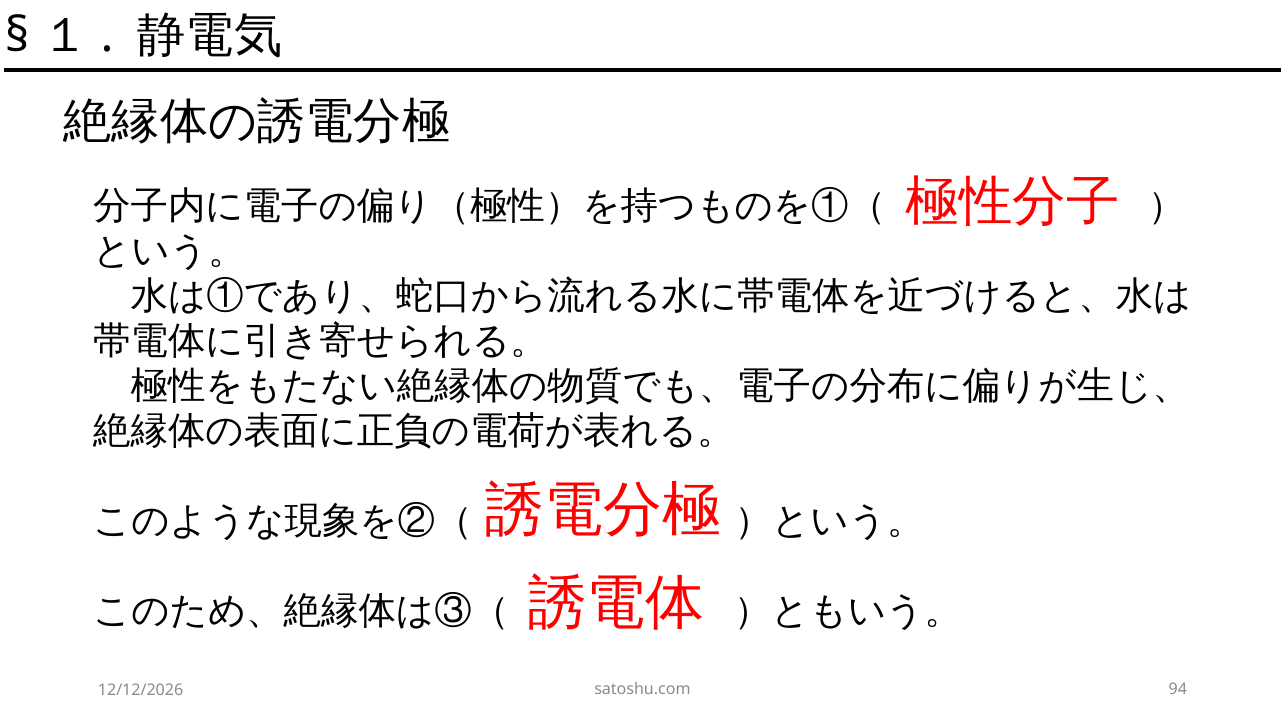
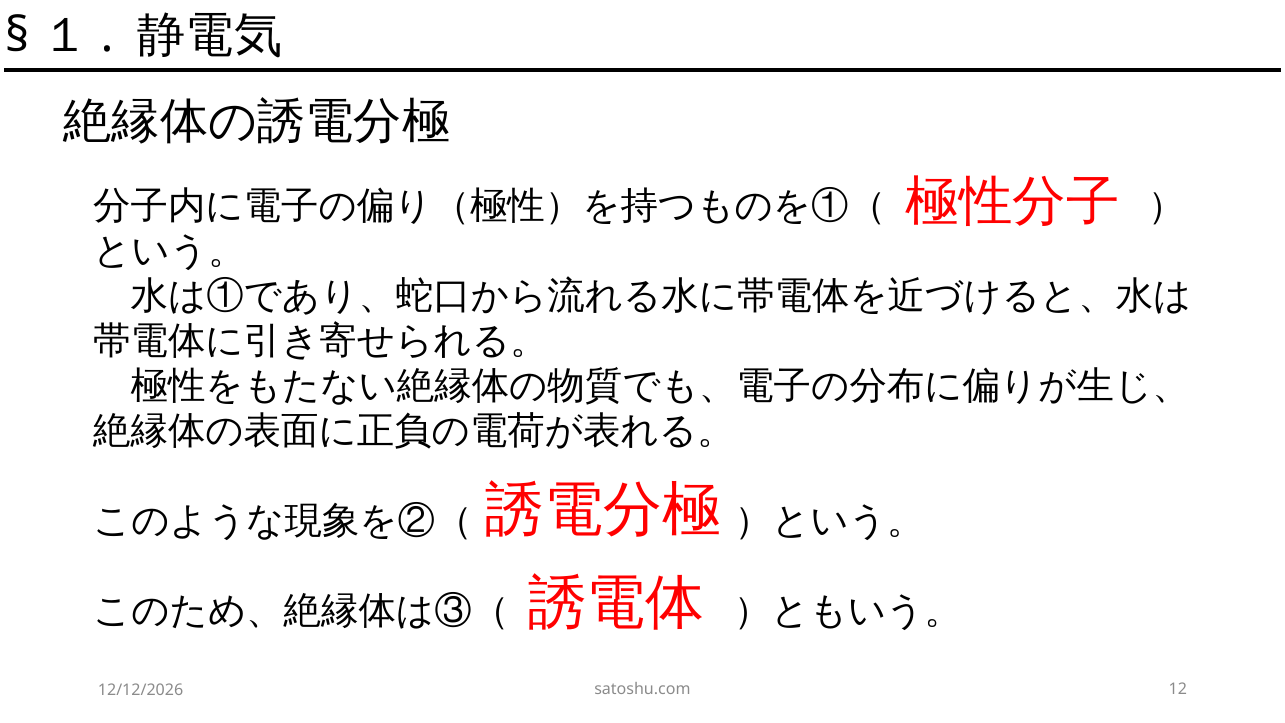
94: 94 -> 12
